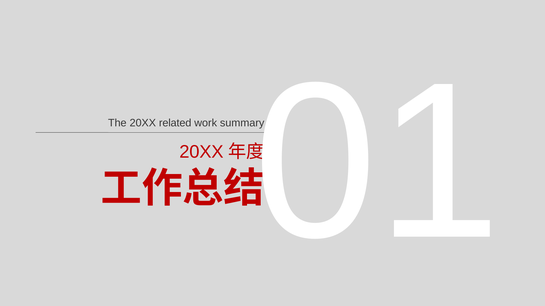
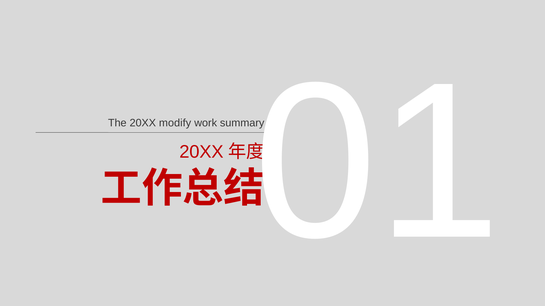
related: related -> modify
